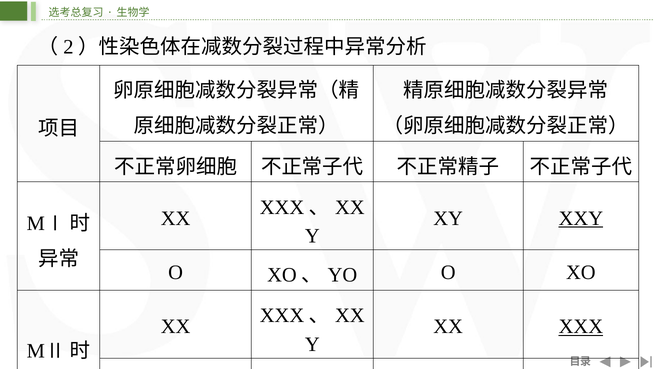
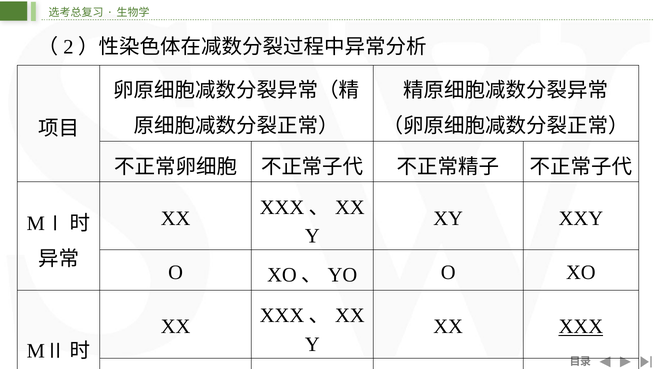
XXY underline: present -> none
